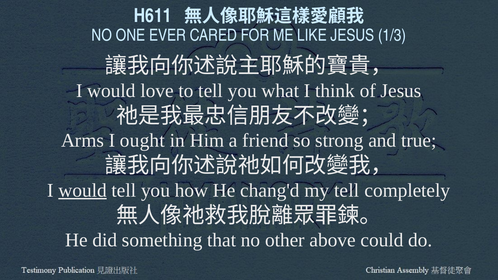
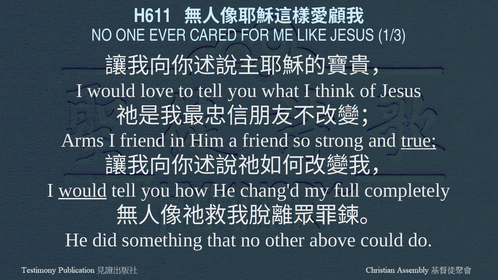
I ought: ought -> friend
true underline: none -> present
my tell: tell -> full
